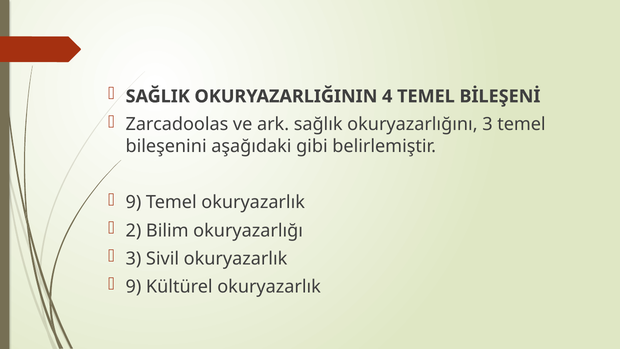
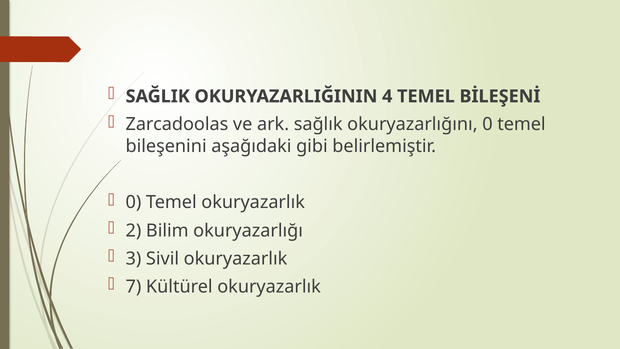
okuryazarlığını 3: 3 -> 0
9 at (133, 202): 9 -> 0
9 at (133, 287): 9 -> 7
